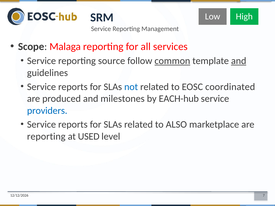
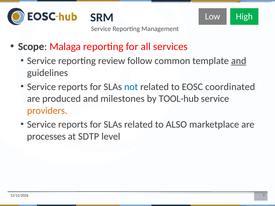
source: source -> review
common underline: present -> none
EACH-hub: EACH-hub -> TOOL-hub
providers colour: blue -> orange
reporting at (46, 137): reporting -> processes
USED: USED -> SDTP
